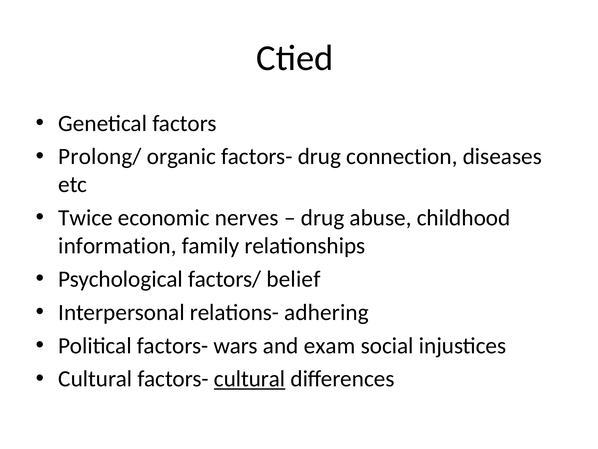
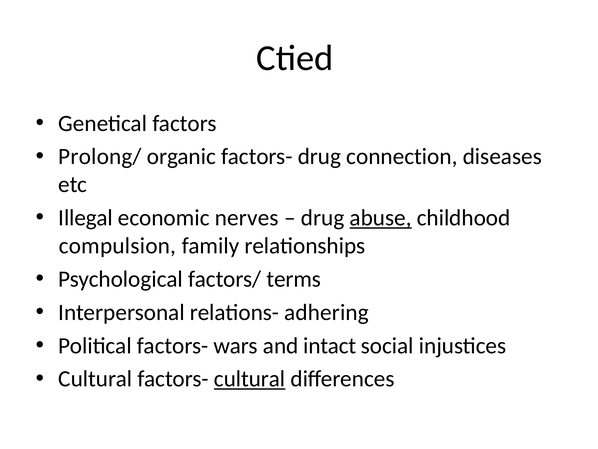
Twice: Twice -> Illegal
abuse underline: none -> present
information: information -> compulsion
belief: belief -> terms
exam: exam -> intact
